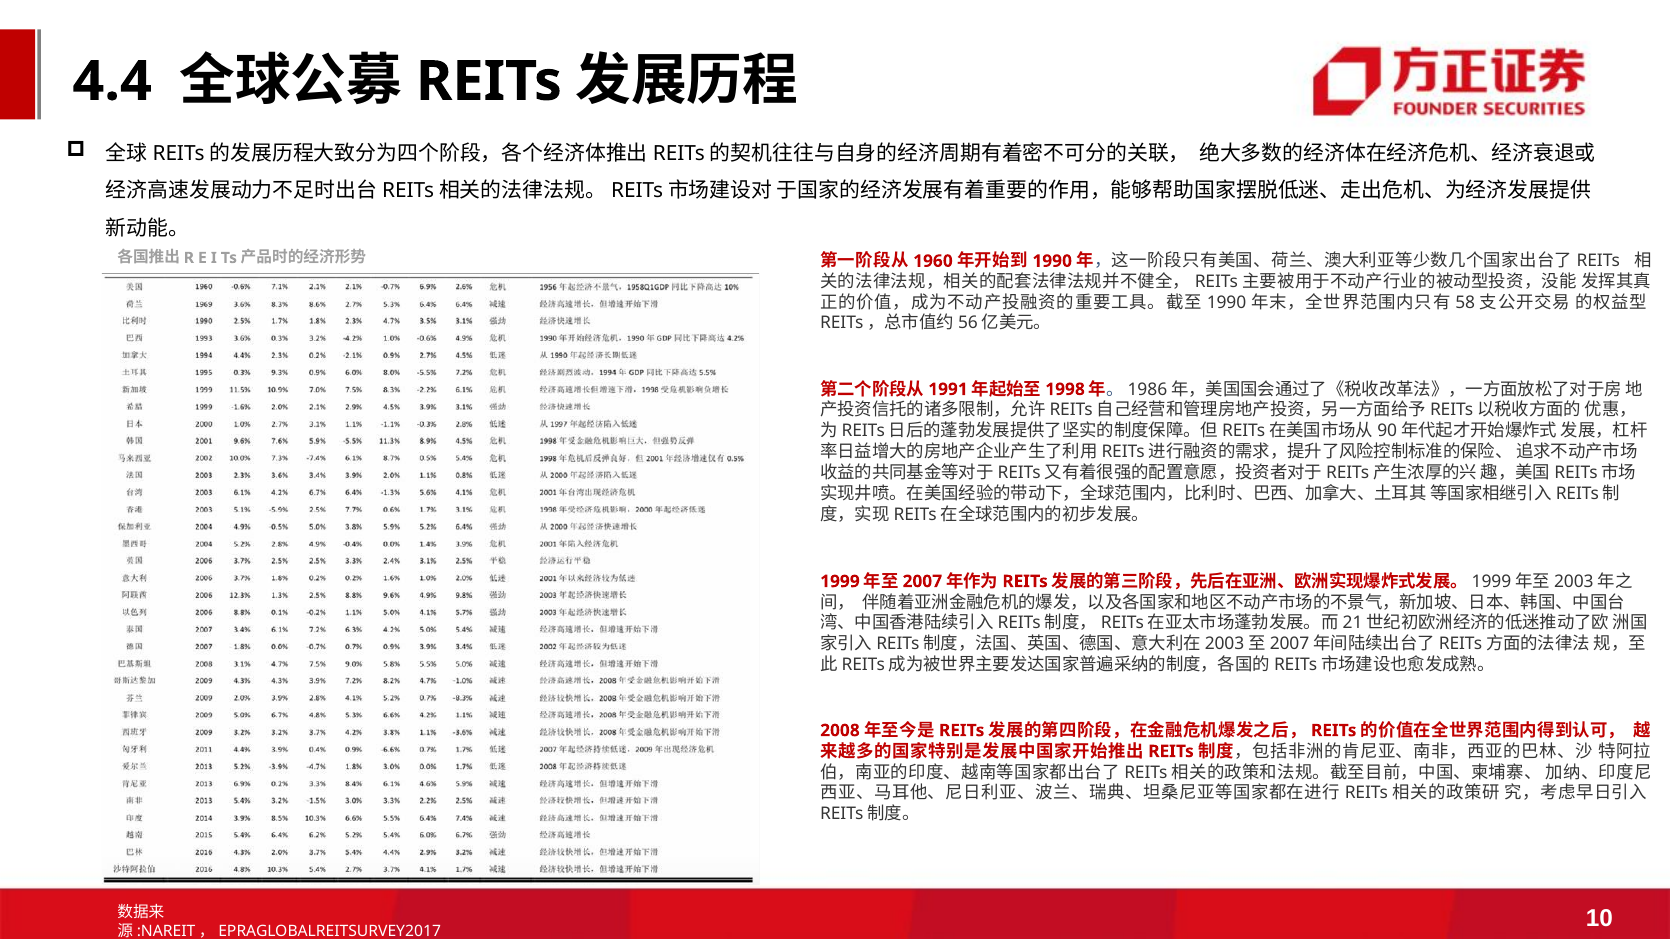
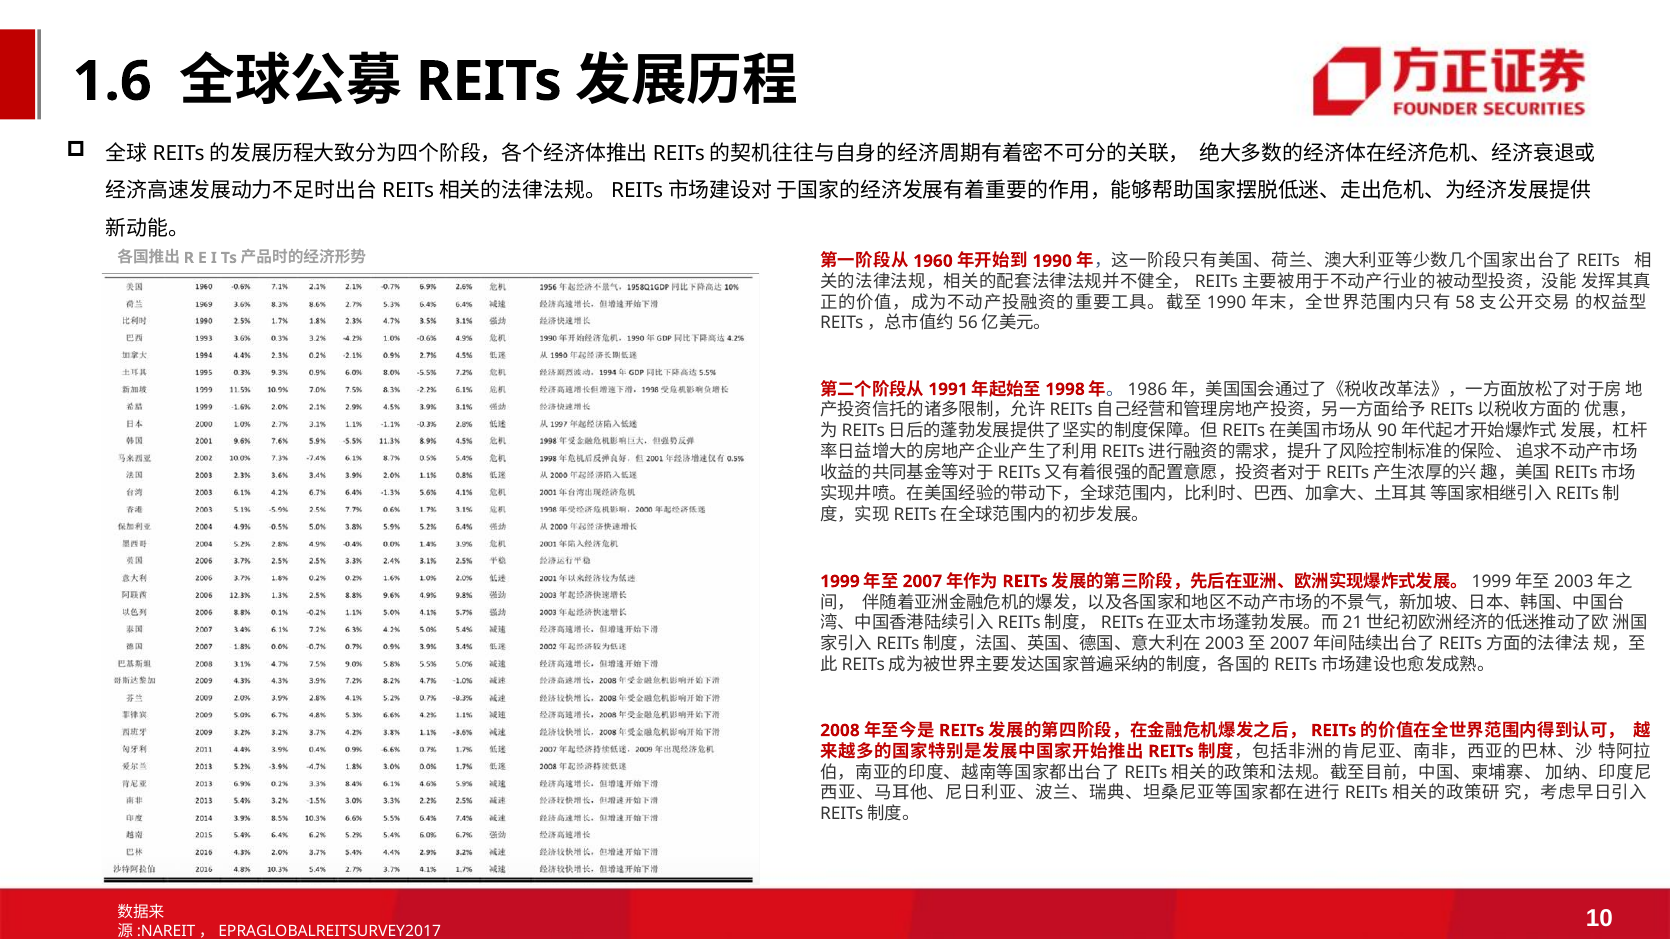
4.4: 4.4 -> 1.6
